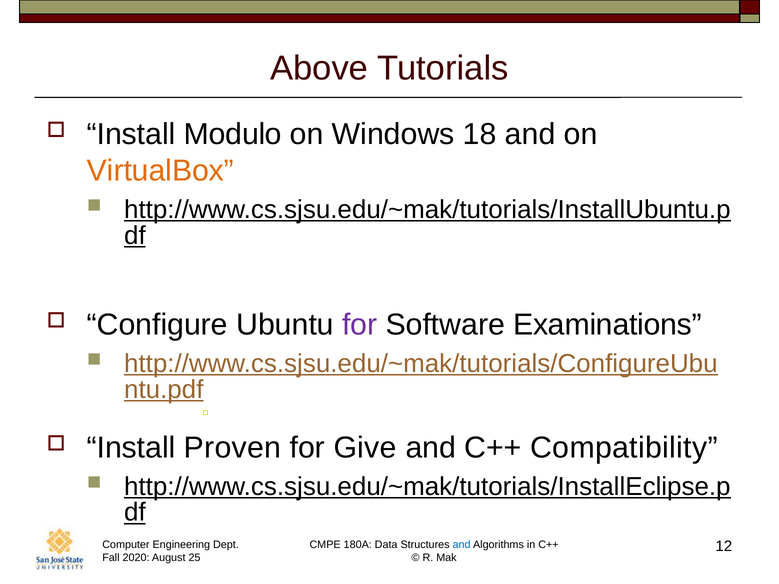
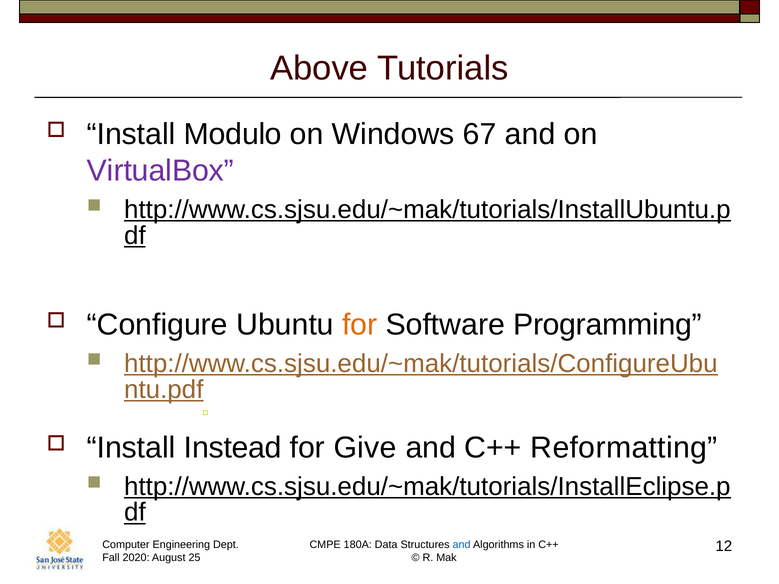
18: 18 -> 67
VirtualBox colour: orange -> purple
for at (360, 325) colour: purple -> orange
Examinations: Examinations -> Programming
Proven: Proven -> Instead
Compatibility: Compatibility -> Reformatting
